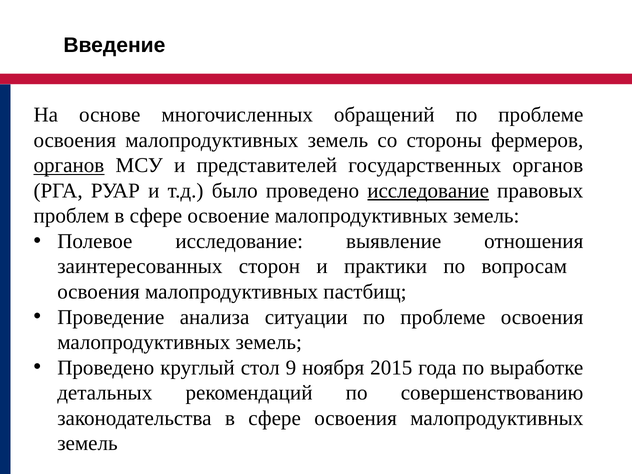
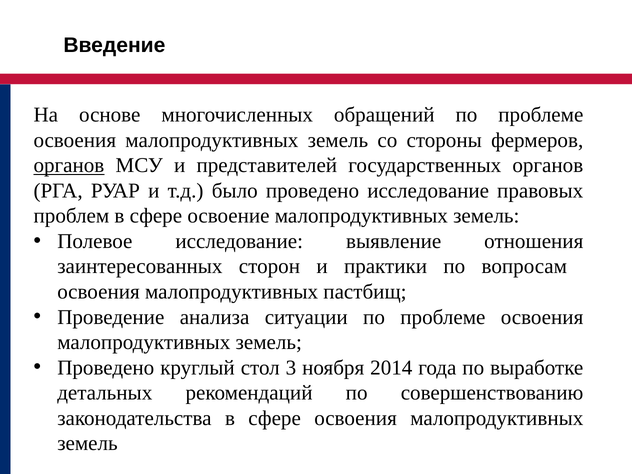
исследование at (428, 191) underline: present -> none
9: 9 -> 3
2015: 2015 -> 2014
